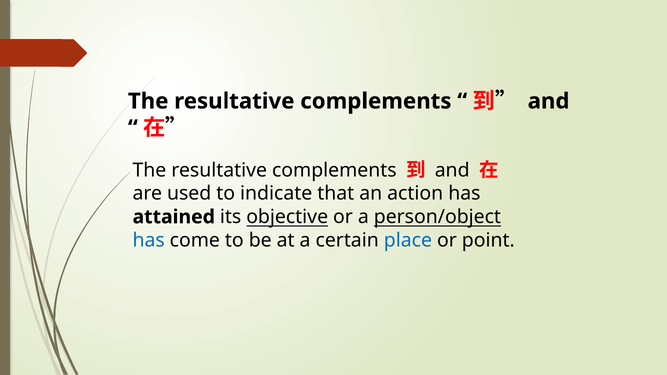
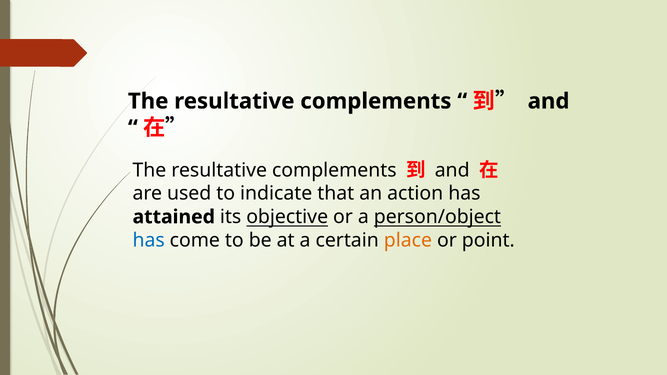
place colour: blue -> orange
